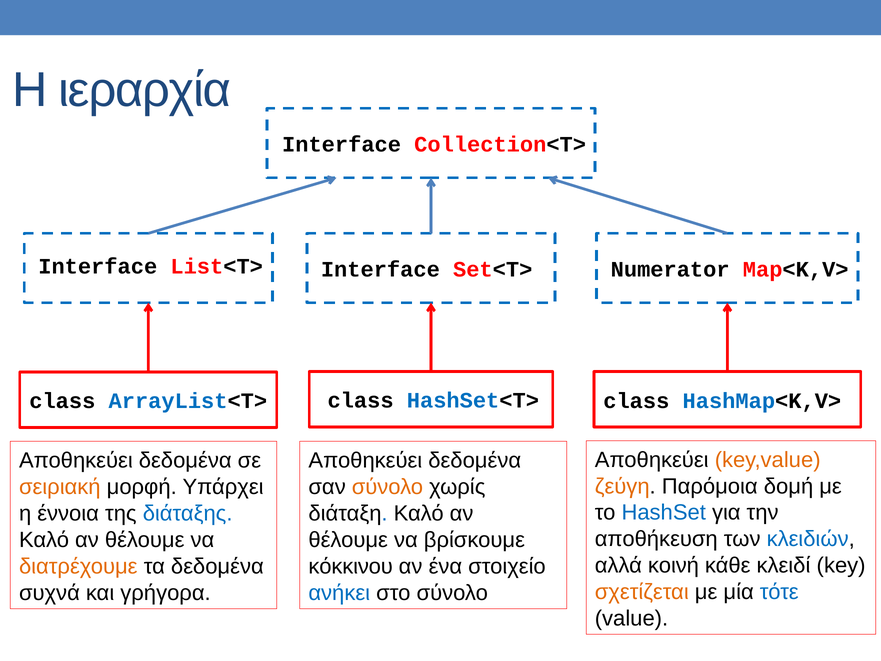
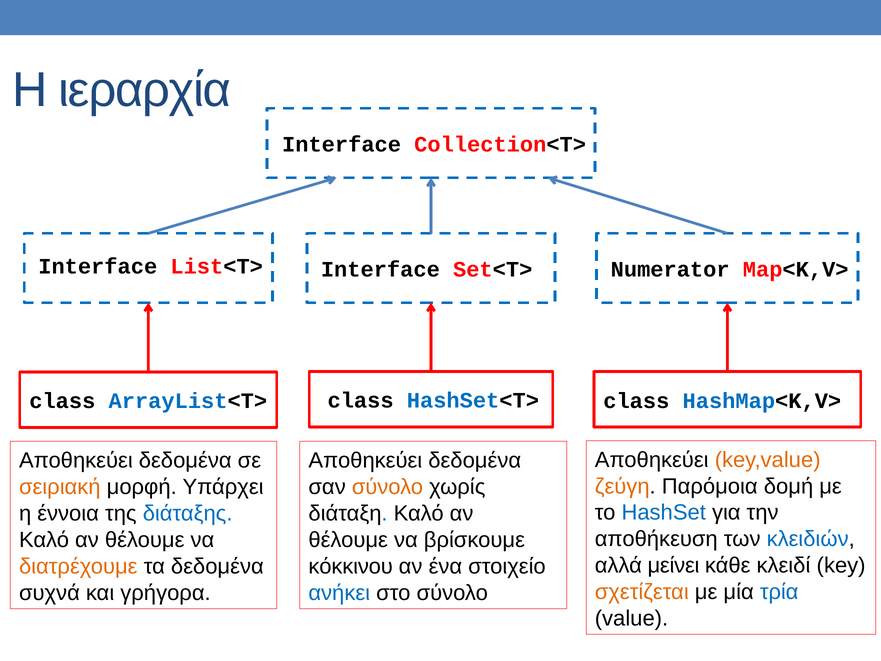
κοινή: κοινή -> μείνει
τότε: τότε -> τρία
